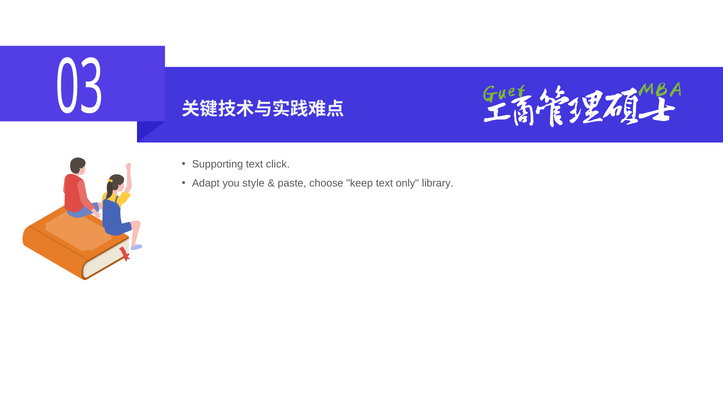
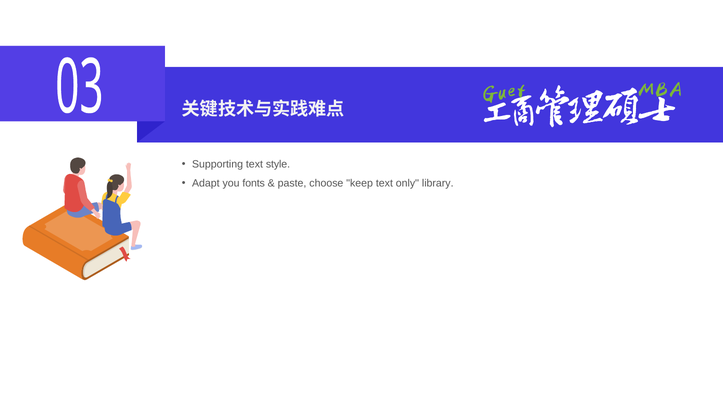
click: click -> style
style: style -> fonts
